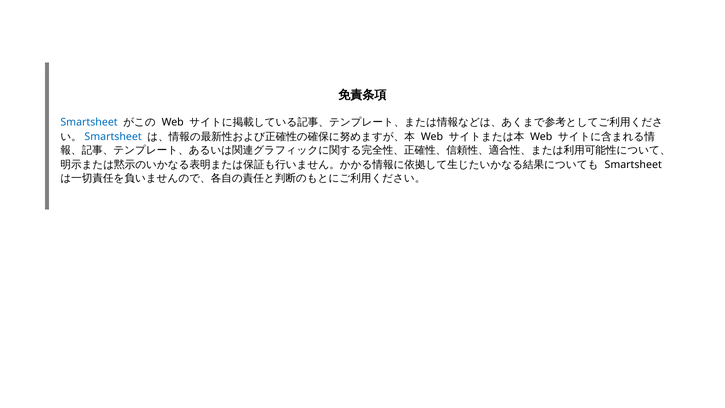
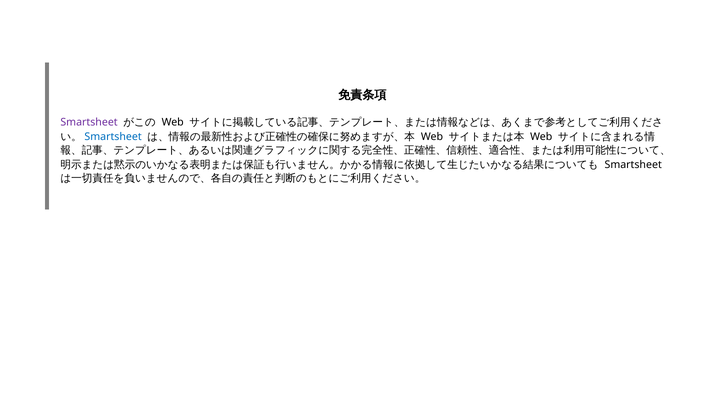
Smartsheet at (89, 122) colour: blue -> purple
